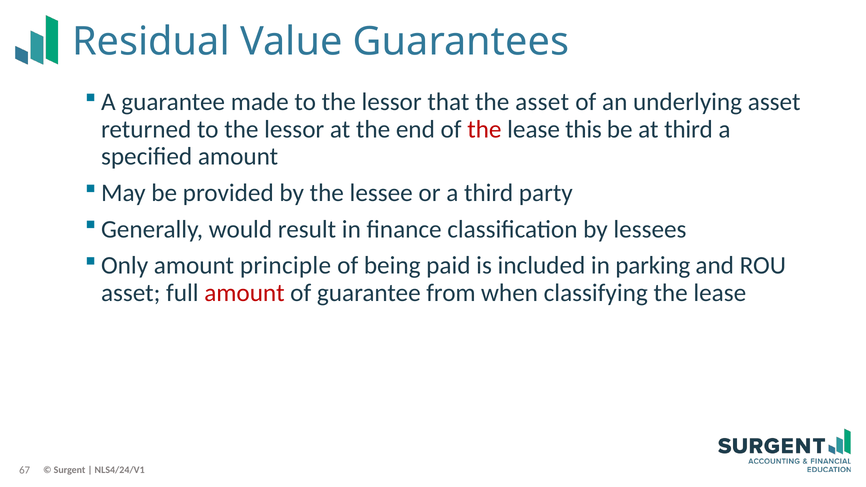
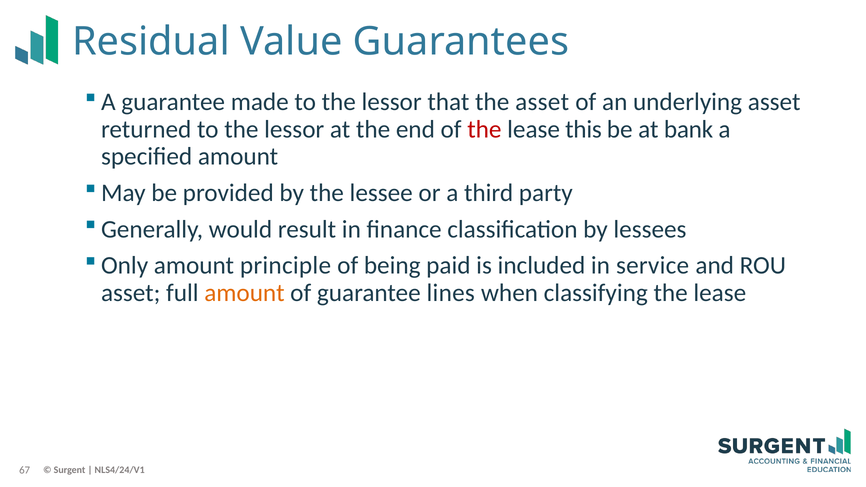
at third: third -> bank
parking: parking -> service
amount at (244, 293) colour: red -> orange
from: from -> lines
